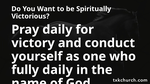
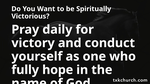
fully daily: daily -> hope
